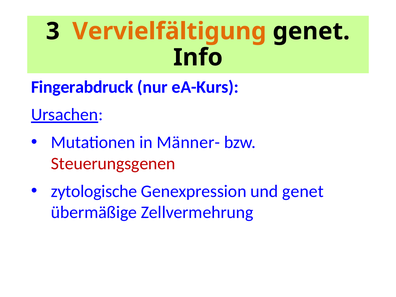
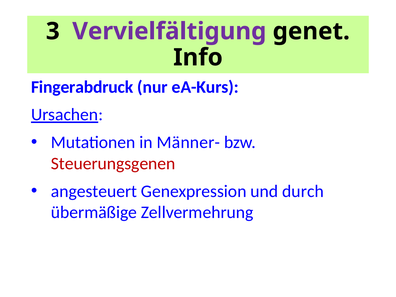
Vervielfältigung colour: orange -> purple
zytologische: zytologische -> angesteuert
und genet: genet -> durch
